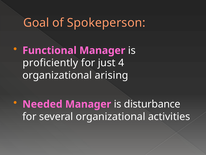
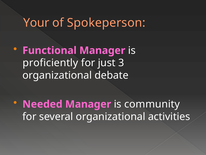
Goal: Goal -> Your
4: 4 -> 3
arising: arising -> debate
disturbance: disturbance -> community
